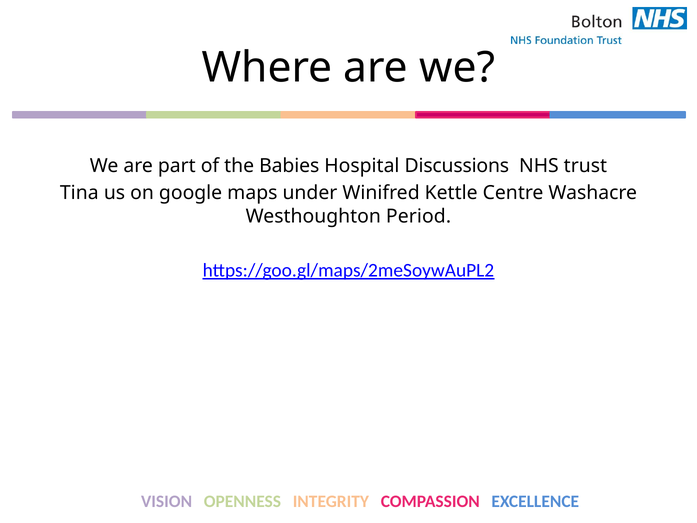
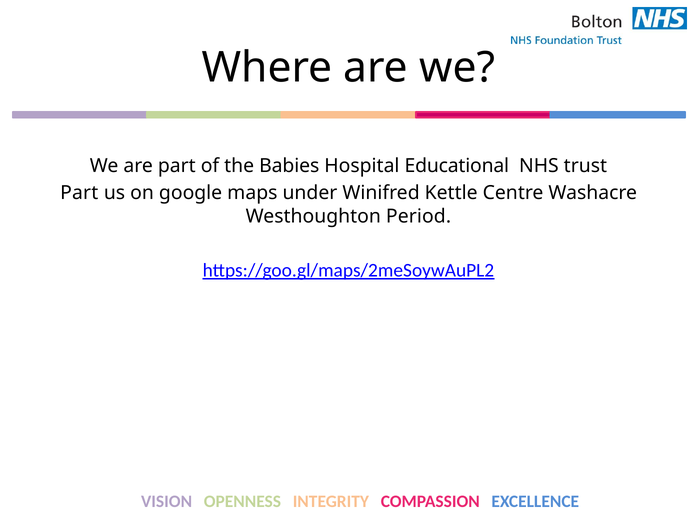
Discussions: Discussions -> Educational
Tina at (79, 193): Tina -> Part
